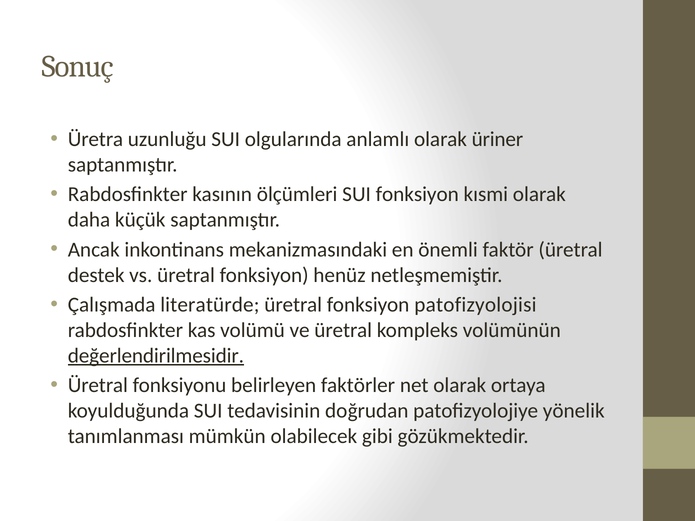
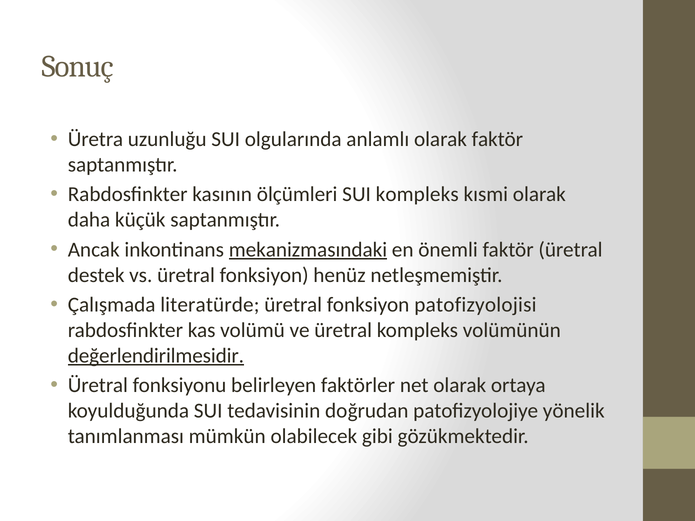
olarak üriner: üriner -> faktör
SUI fonksiyon: fonksiyon -> kompleks
mekanizmasındaki underline: none -> present
